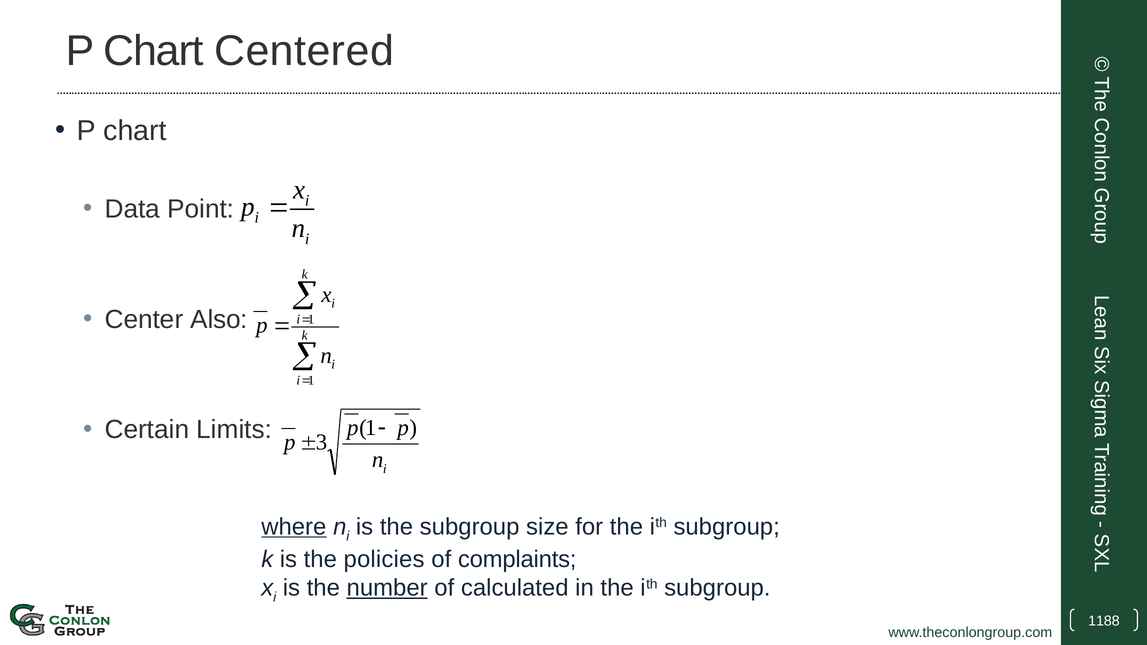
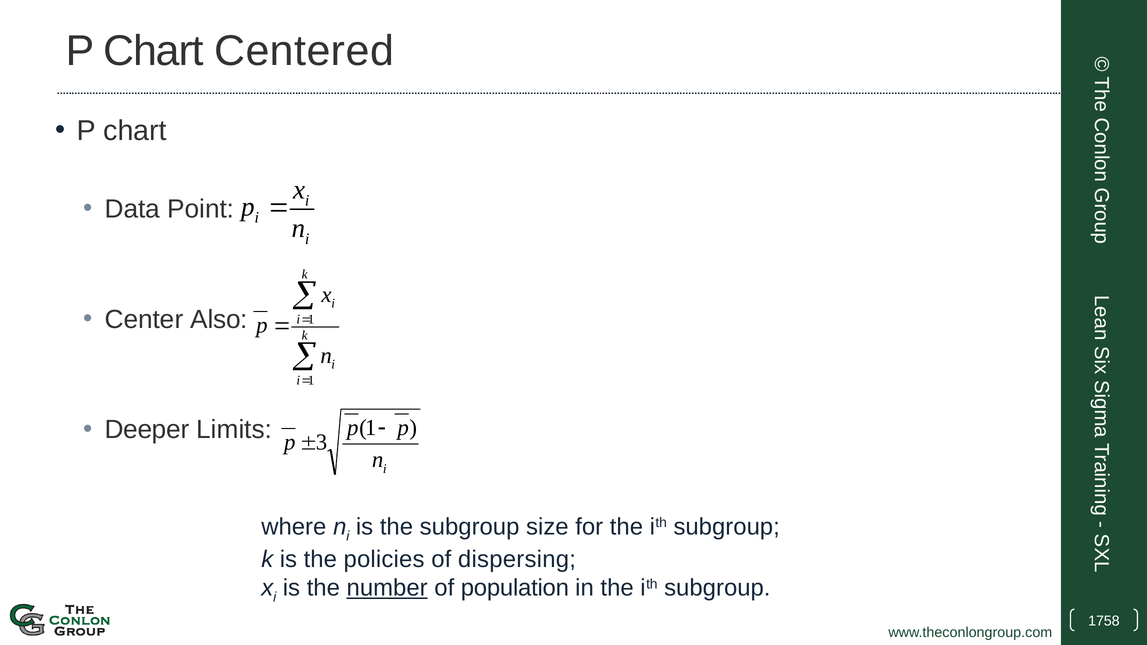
Certain: Certain -> Deeper
where underline: present -> none
complaints: complaints -> dispersing
calculated: calculated -> population
1188: 1188 -> 1758
